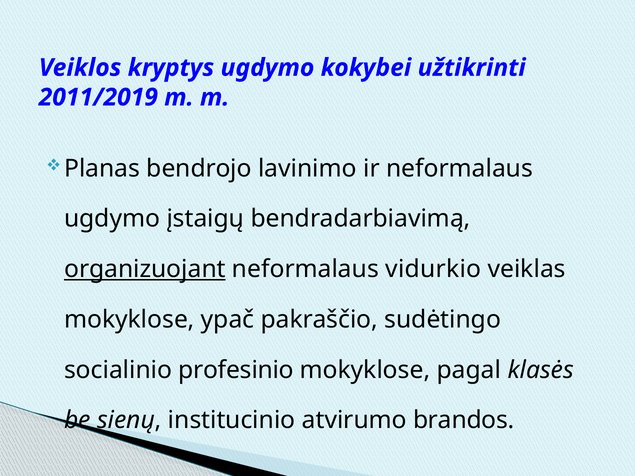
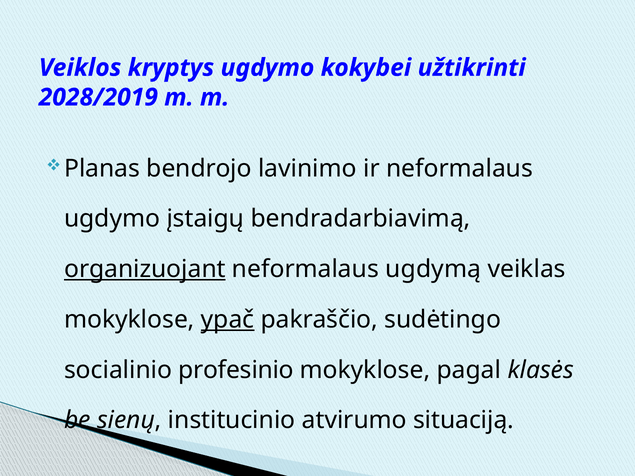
2011/2019: 2011/2019 -> 2028/2019
vidurkio: vidurkio -> ugdymą
ypač underline: none -> present
brandos: brandos -> situaciją
